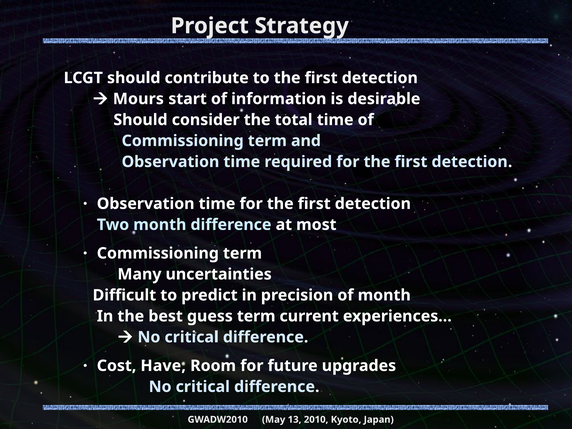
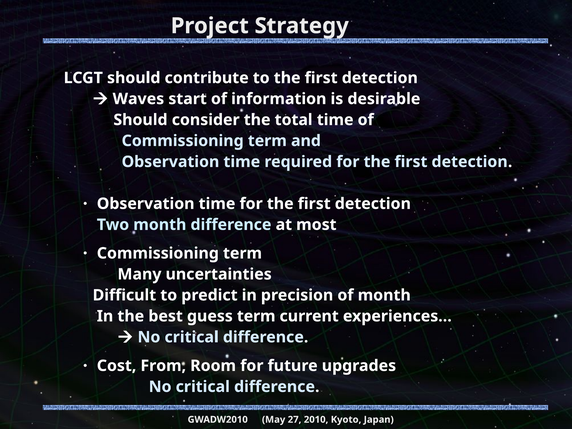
Mours: Mours -> Waves
Have: Have -> From
13: 13 -> 27
